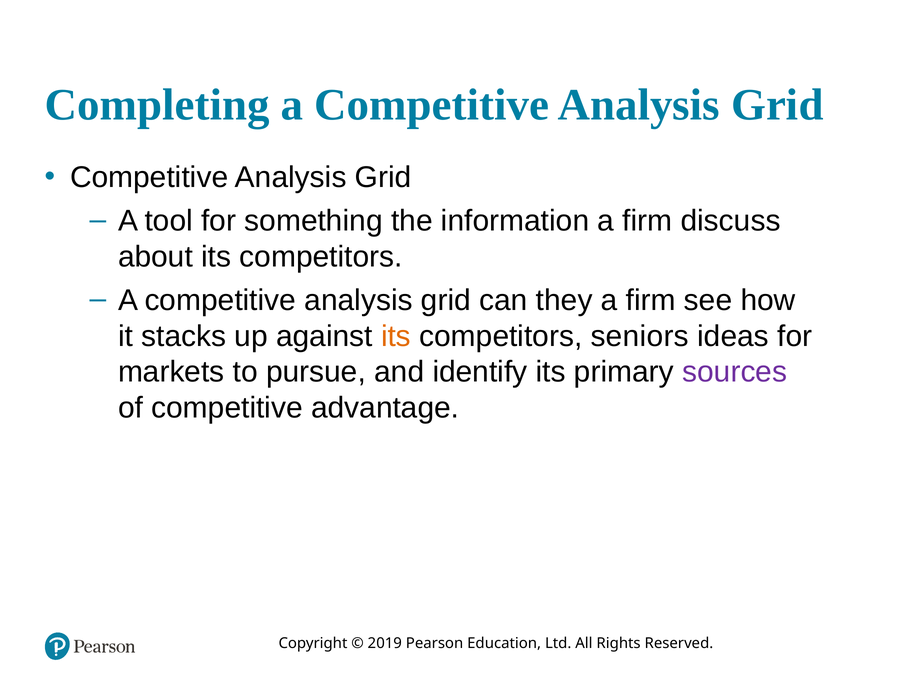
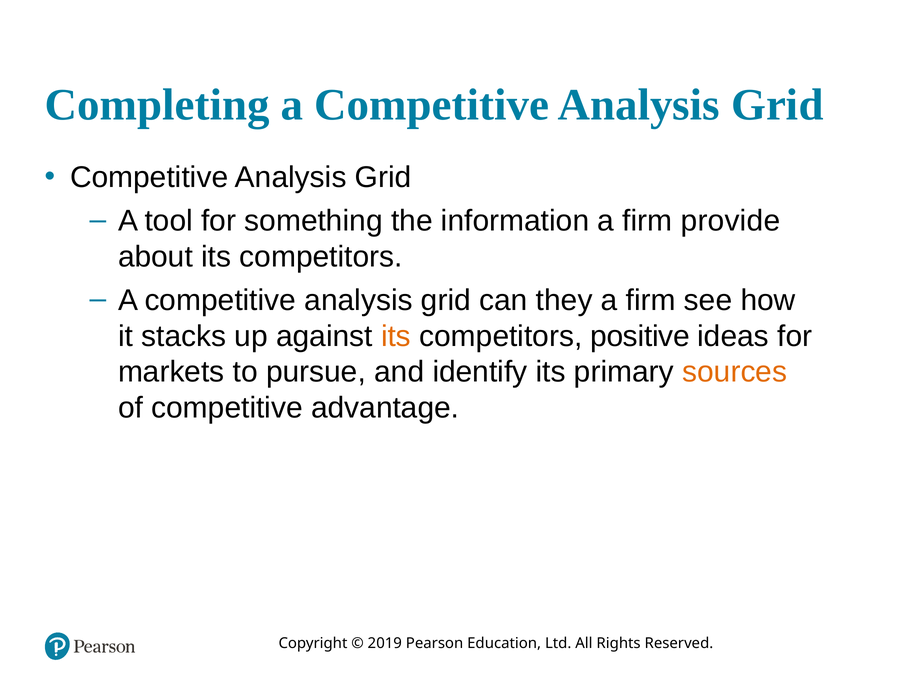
discuss: discuss -> provide
seniors: seniors -> positive
sources colour: purple -> orange
